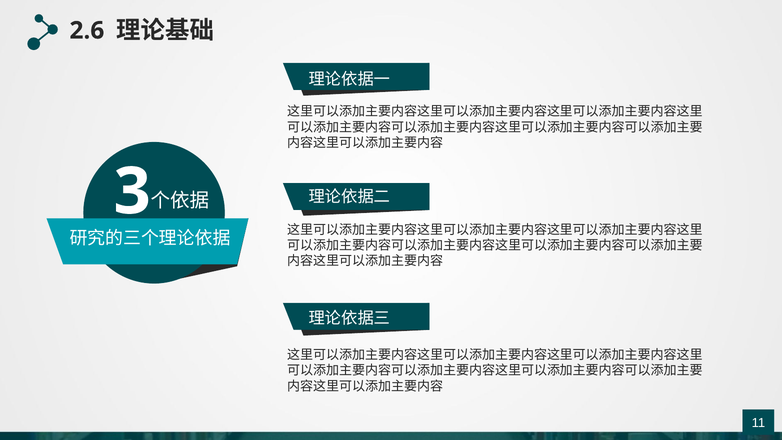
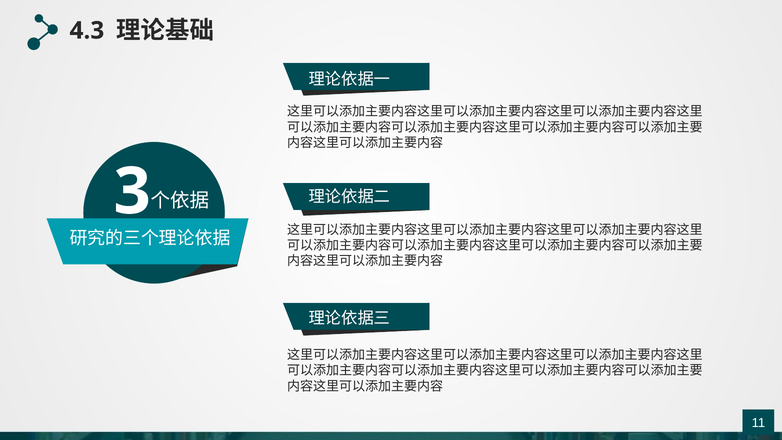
2.6: 2.6 -> 4.3
